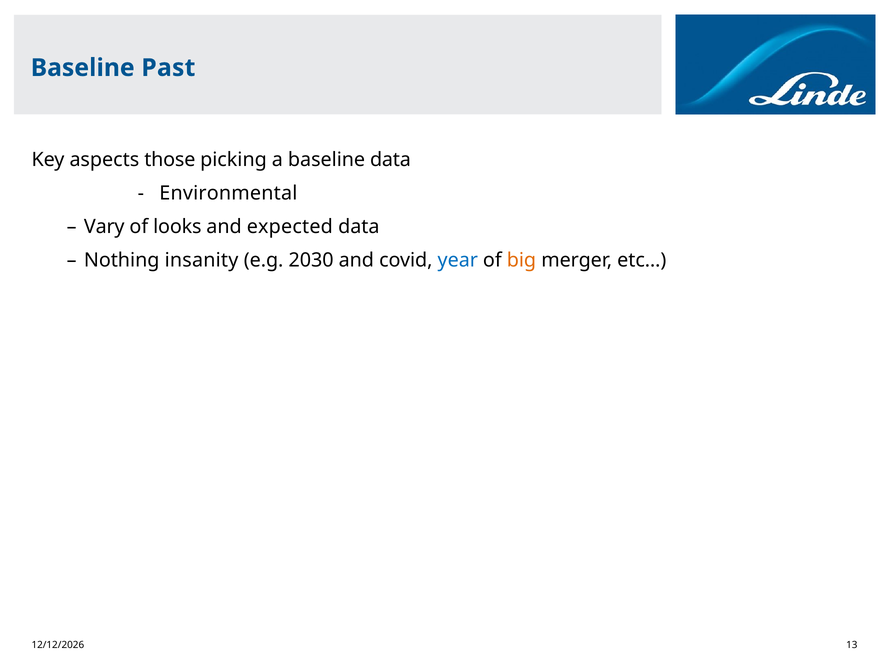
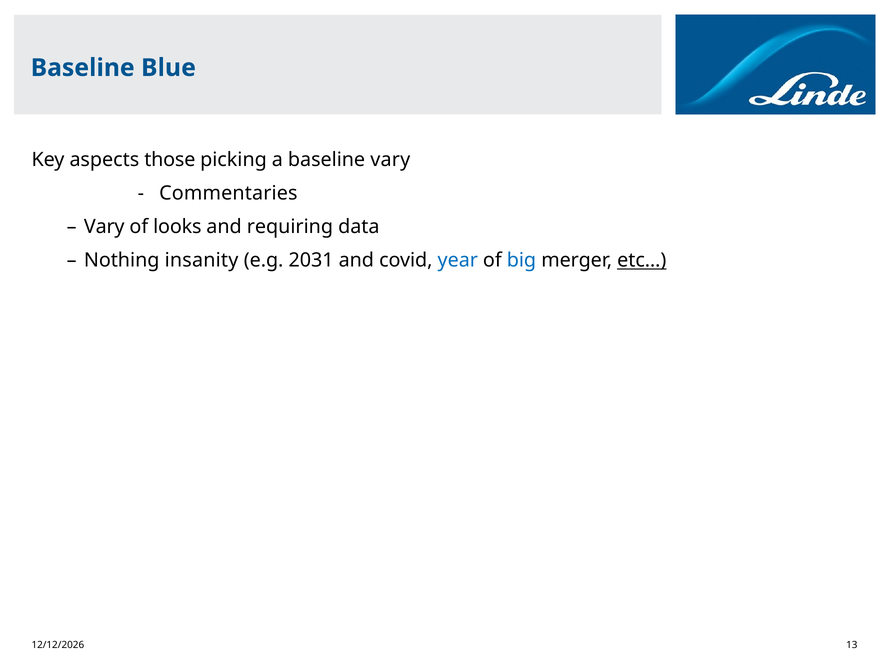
Past: Past -> Blue
baseline data: data -> vary
Environmental: Environmental -> Commentaries
expected: expected -> requiring
2030: 2030 -> 2031
big colour: orange -> blue
etc… underline: none -> present
